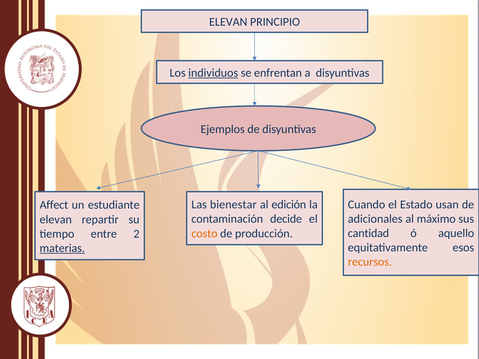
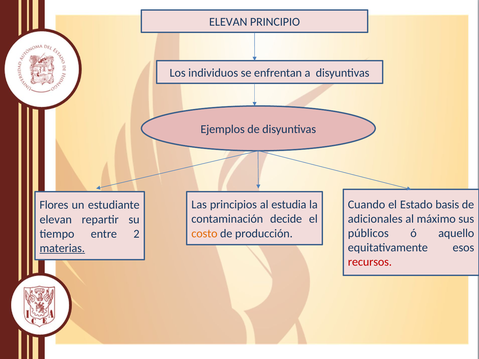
individuos underline: present -> none
usan: usan -> basis
bienestar: bienestar -> principios
edición: edición -> estudia
Affect: Affect -> Flores
cantidad: cantidad -> públicos
recursos colour: orange -> red
